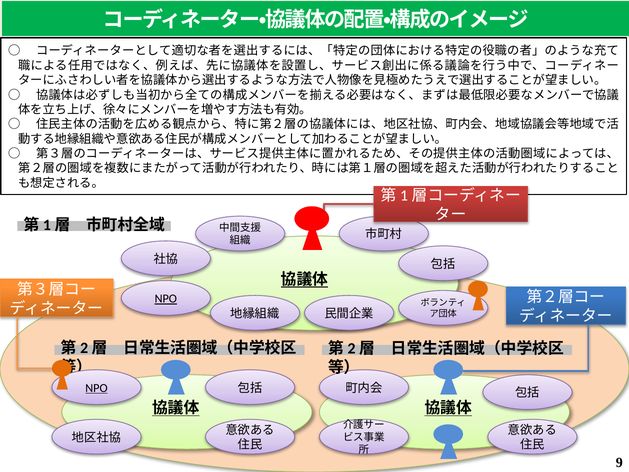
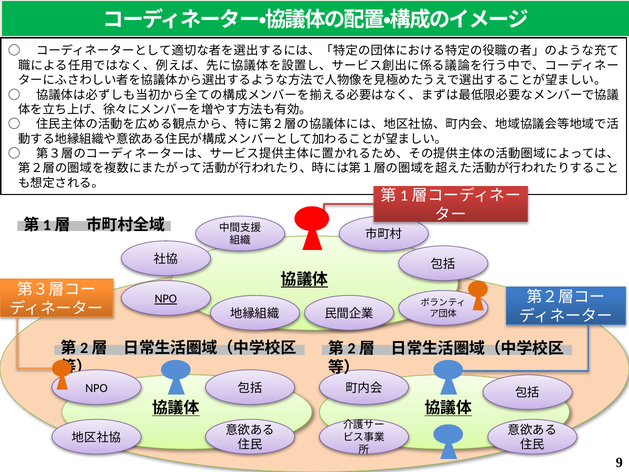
NPO at (96, 388) underline: present -> none
